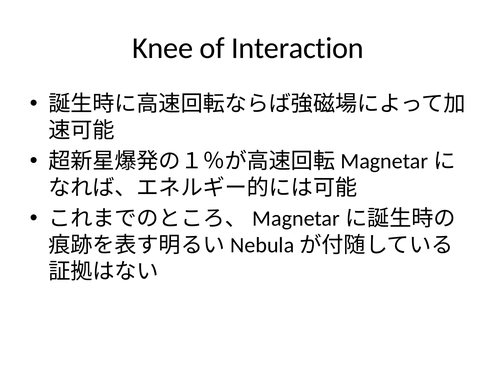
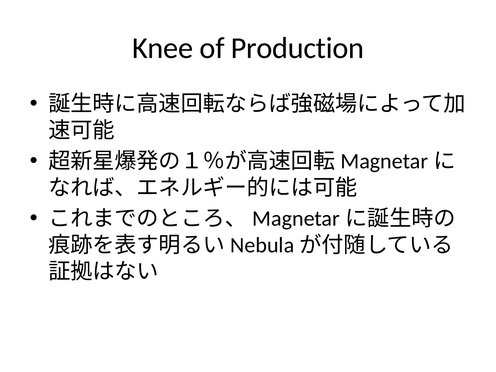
Interaction: Interaction -> Production
